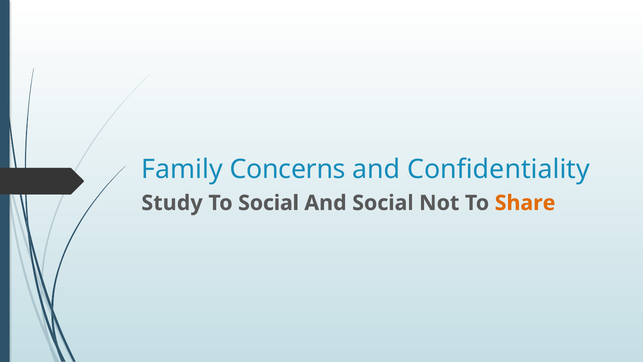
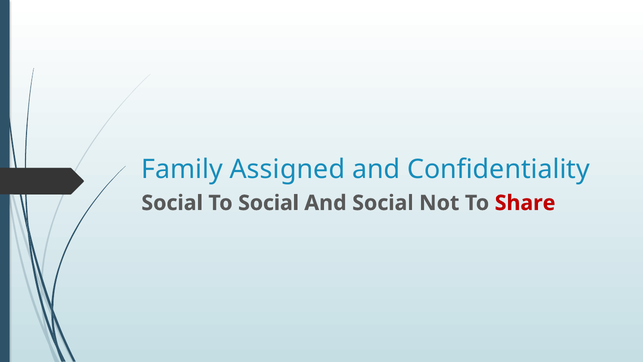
Concerns: Concerns -> Assigned
Study at (172, 203): Study -> Social
Share colour: orange -> red
